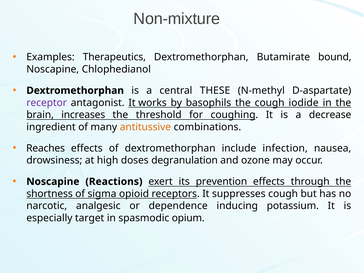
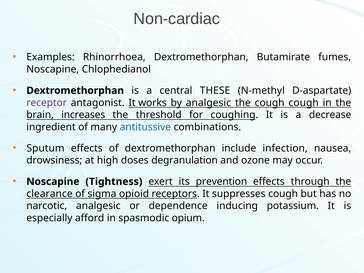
Non-mixture: Non-mixture -> Non-cardiac
Therapeutics: Therapeutics -> Rhinorrhoea
bound: bound -> fumes
by basophils: basophils -> analgesic
cough iodide: iodide -> cough
antitussive colour: orange -> blue
Reaches: Reaches -> Sputum
Reactions: Reactions -> Tightness
shortness: shortness -> clearance
target: target -> afford
